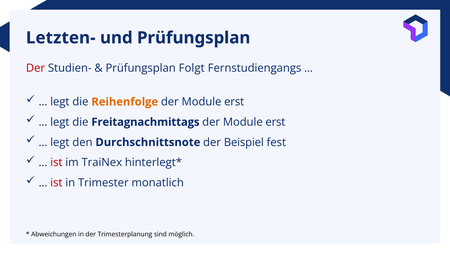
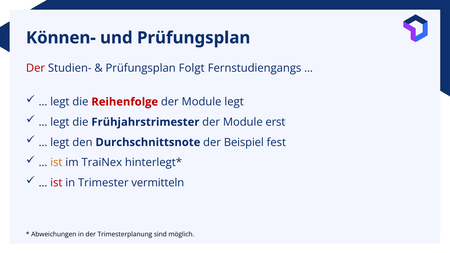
Letzten-: Letzten- -> Können-
Reihenfolge colour: orange -> red
erst at (234, 102): erst -> legt
Freitagnachmittags: Freitagnachmittags -> Frühjahrstrimester
ist at (56, 163) colour: red -> orange
monatlich: monatlich -> vermitteln
